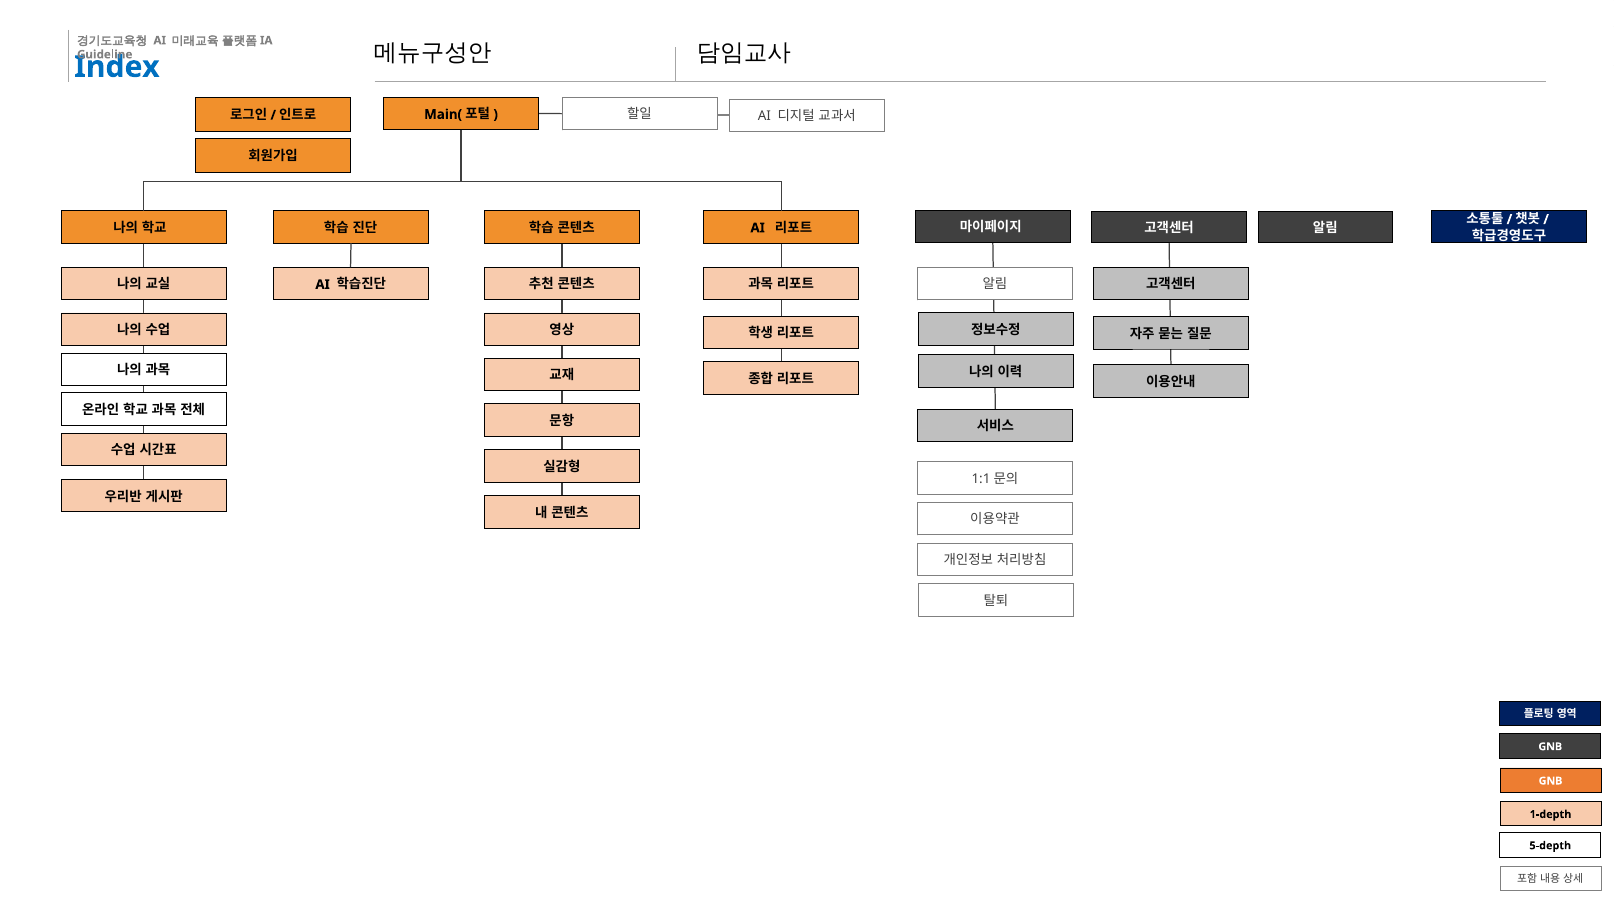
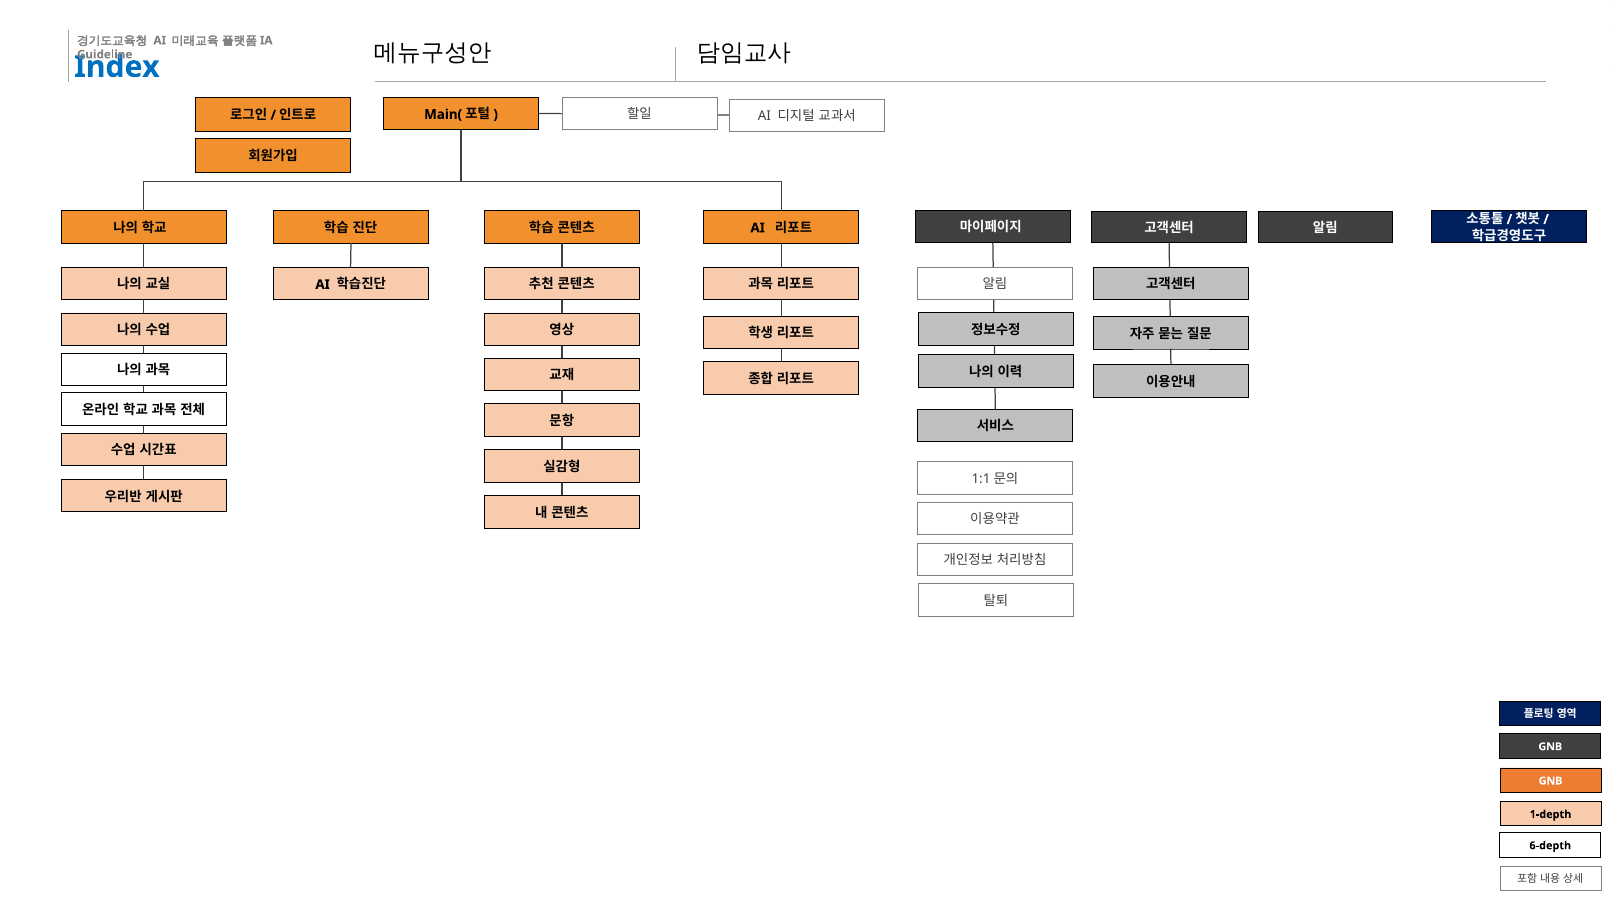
5-depth: 5-depth -> 6-depth
